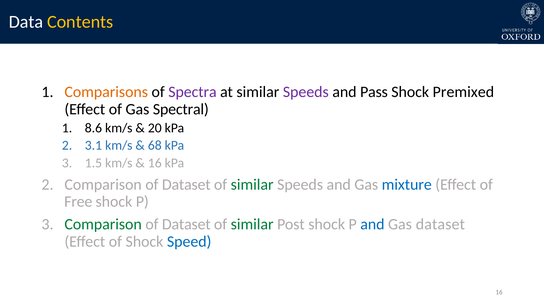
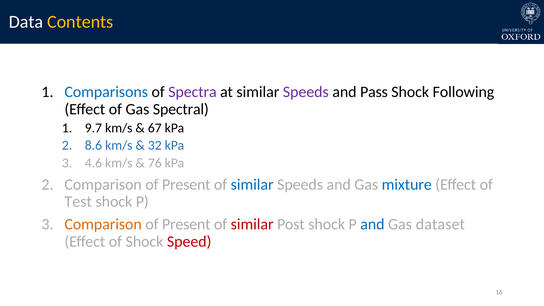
Comparisons colour: orange -> blue
Premixed: Premixed -> Following
8.6: 8.6 -> 9.7
20: 20 -> 67
3.1: 3.1 -> 8.6
68: 68 -> 32
1.5: 1.5 -> 4.6
16 at (155, 163): 16 -> 76
Dataset at (186, 184): Dataset -> Present
similar at (252, 184) colour: green -> blue
Free: Free -> Test
Comparison at (103, 224) colour: green -> orange
Dataset at (186, 224): Dataset -> Present
similar at (252, 224) colour: green -> red
Speed colour: blue -> red
